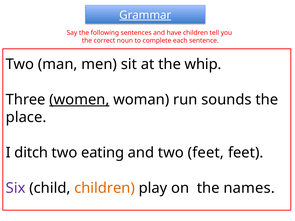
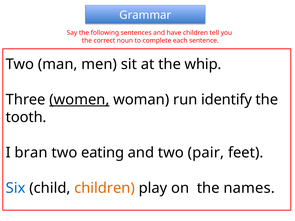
Grammar underline: present -> none
sounds: sounds -> identify
place: place -> tooth
ditch: ditch -> bran
two feet: feet -> pair
Six colour: purple -> blue
